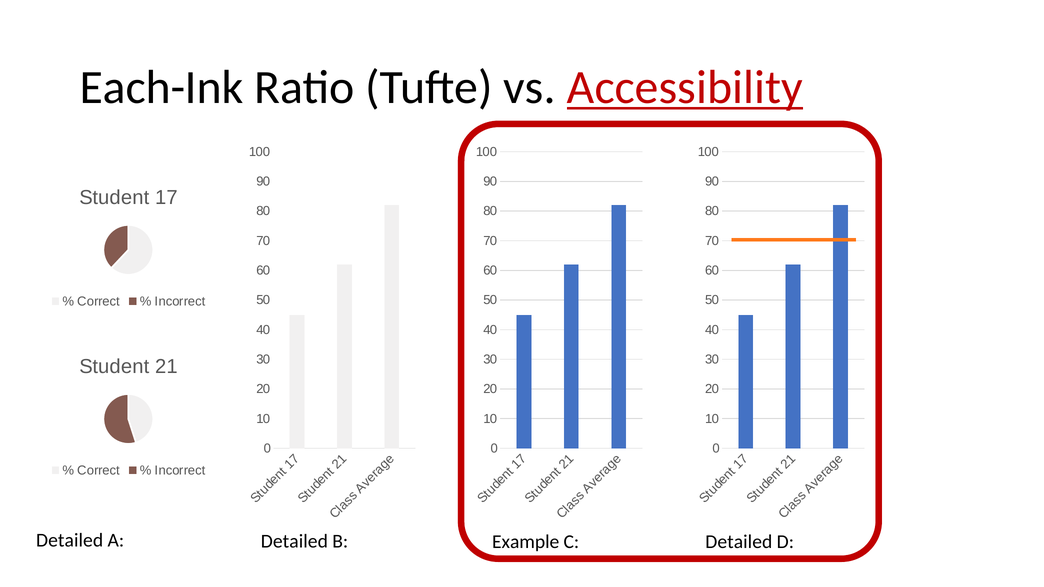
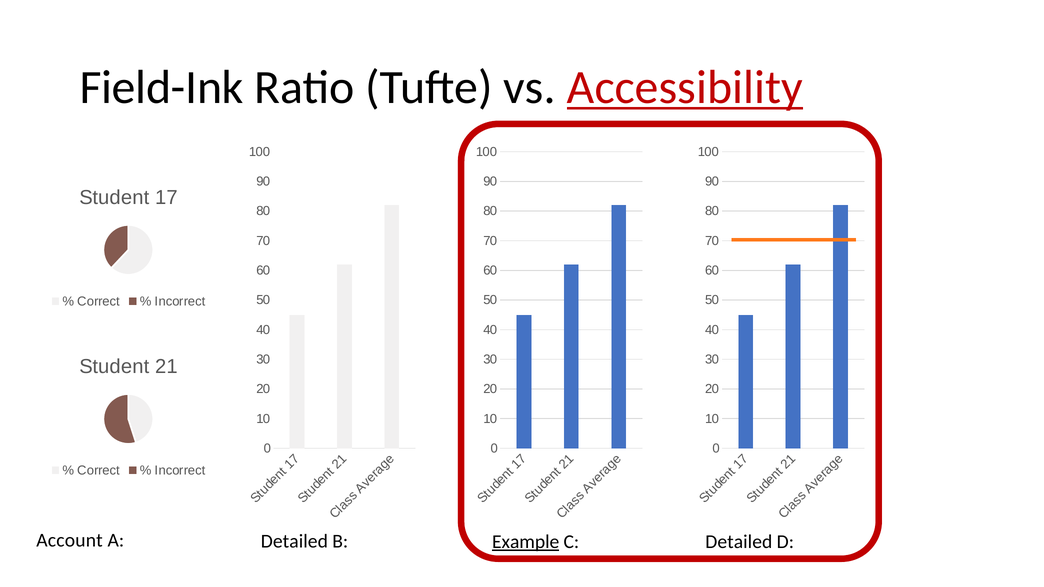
Each-Ink: Each-Ink -> Field-Ink
Detailed at (70, 540): Detailed -> Account
Example underline: none -> present
